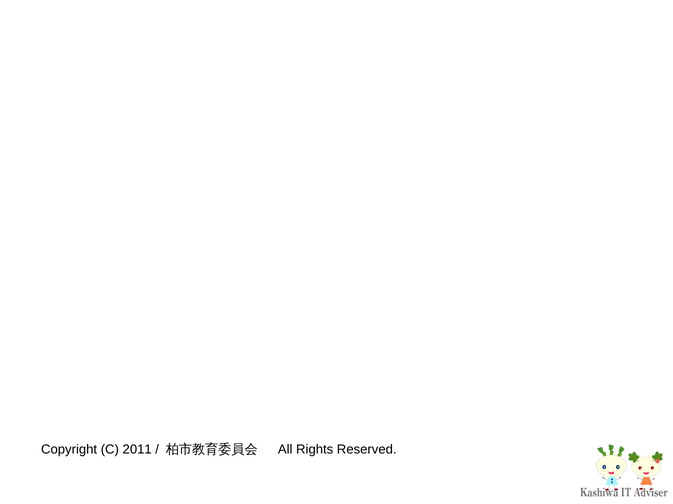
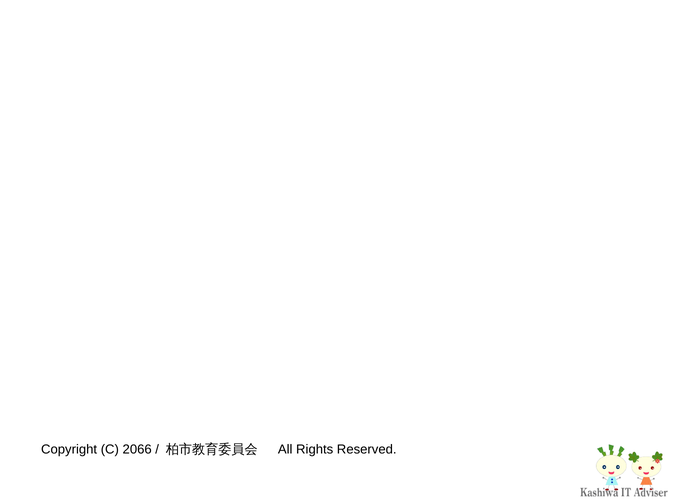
2011: 2011 -> 2066
